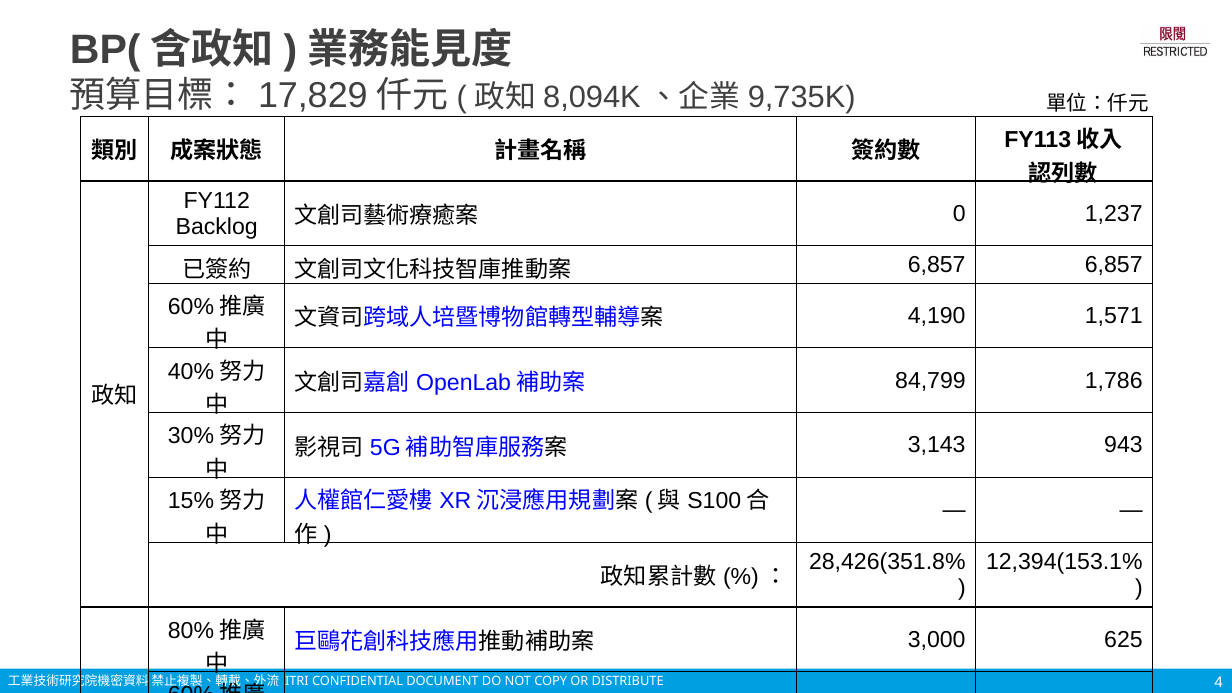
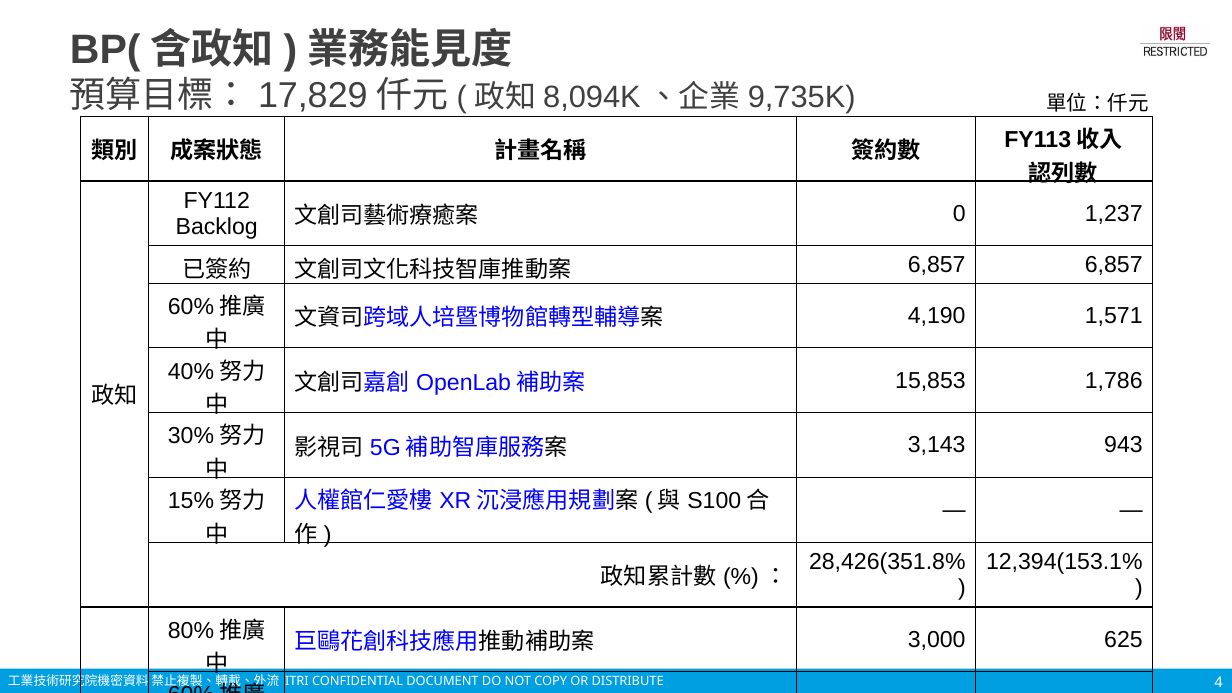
84,799: 84,799 -> 15,853
